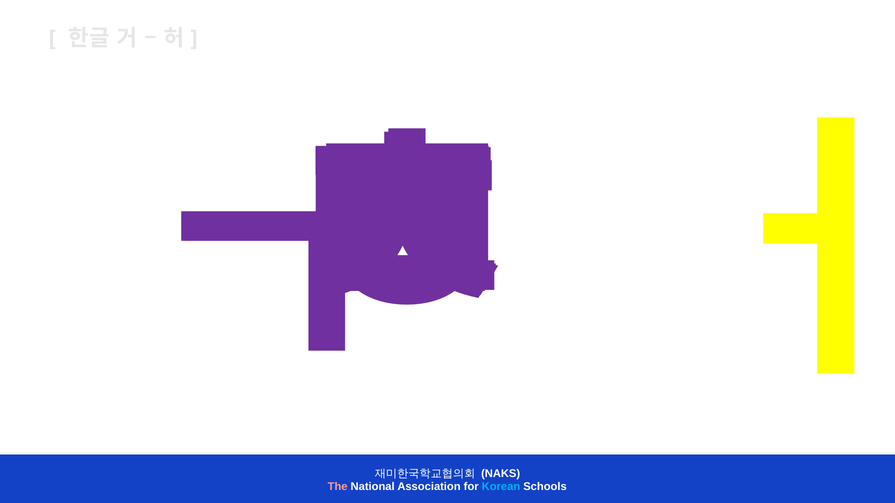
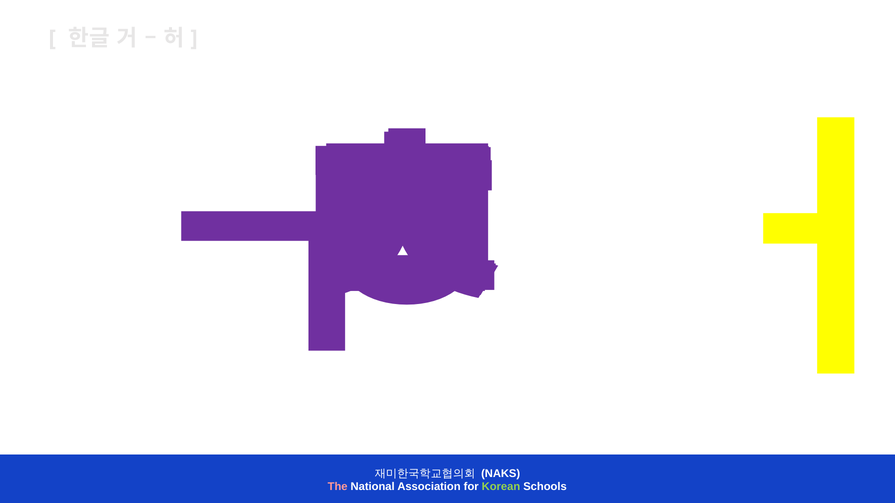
Korean colour: light blue -> light green
